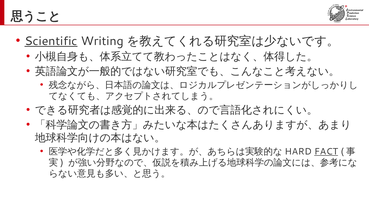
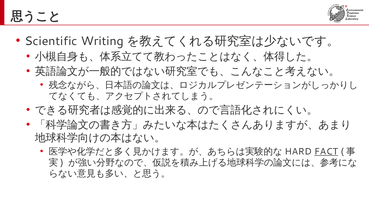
Scientific underline: present -> none
